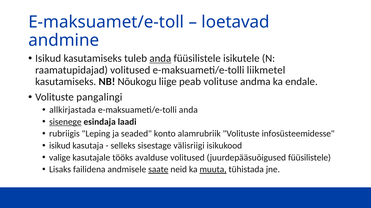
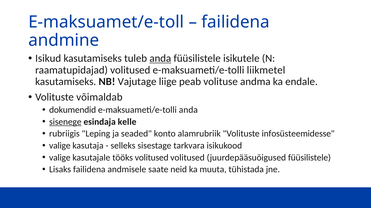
loetavad at (236, 22): loetavad -> failidena
Nõukogu: Nõukogu -> Vajutage
pangalingi: pangalingi -> võimaldab
allkirjastada: allkirjastada -> dokumendid
laadi: laadi -> kelle
isikud at (60, 146): isikud -> valige
välisriigi: välisriigi -> tarkvara
tööks avalduse: avalduse -> volitused
saate underline: present -> none
muuta underline: present -> none
